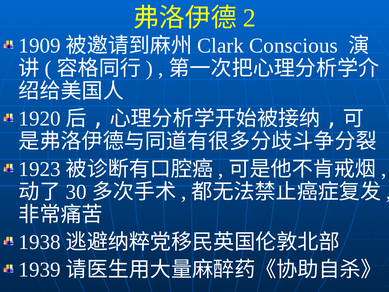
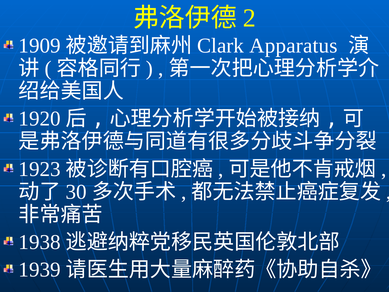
Conscious: Conscious -> Apparatus
